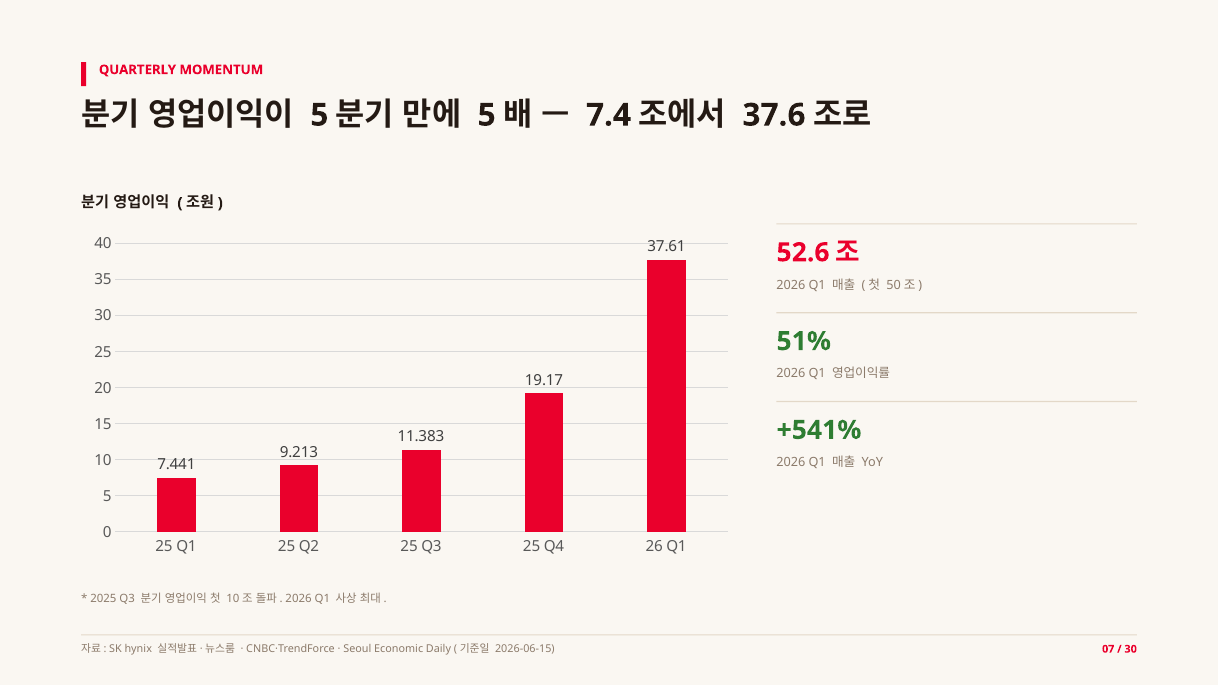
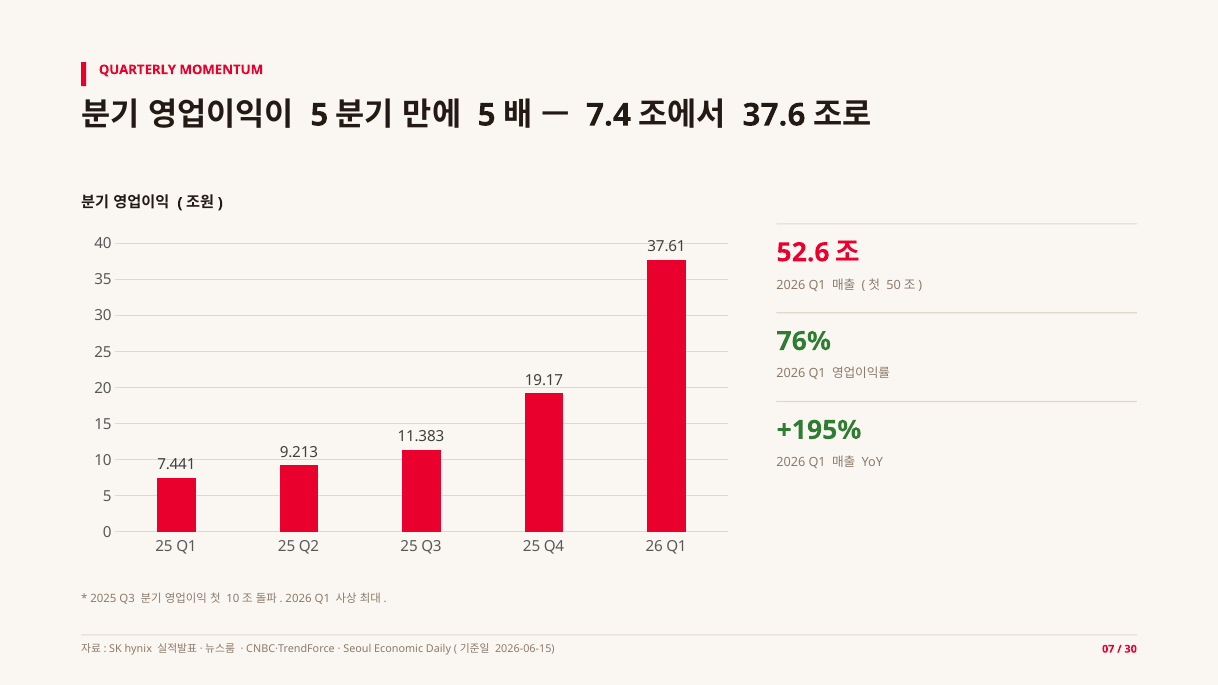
51%: 51% -> 76%
+541%: +541% -> +195%
